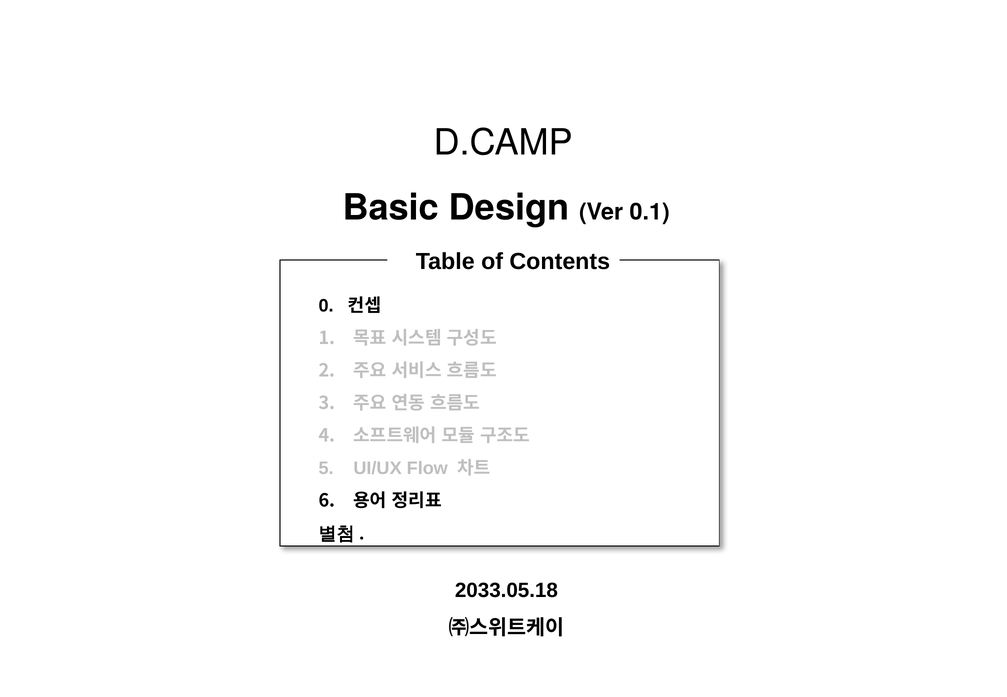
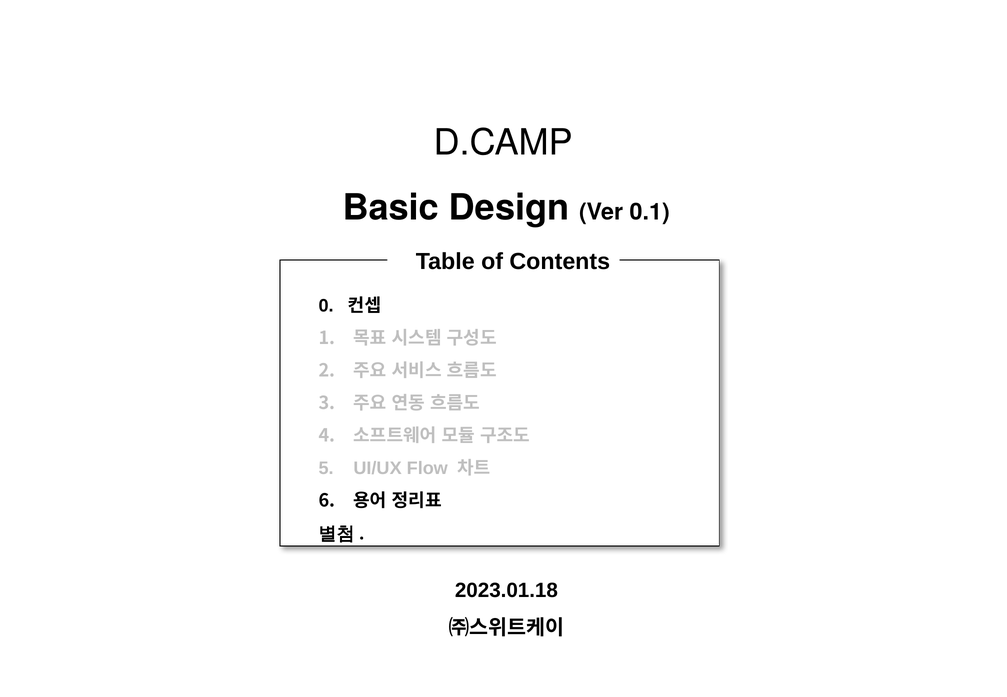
2033.05.18: 2033.05.18 -> 2023.01.18
